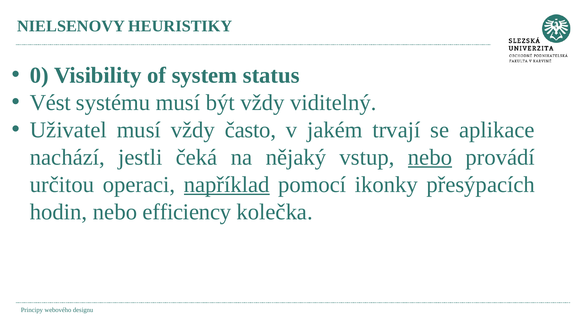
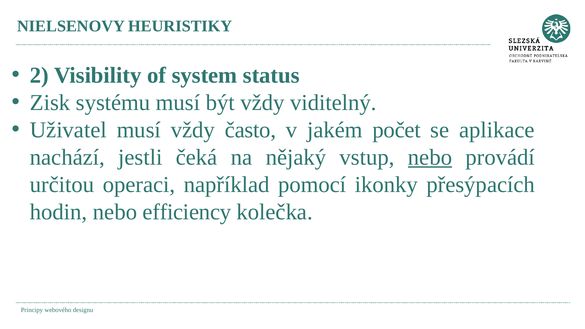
0: 0 -> 2
Vést: Vést -> Zisk
trvají: trvají -> počet
například underline: present -> none
